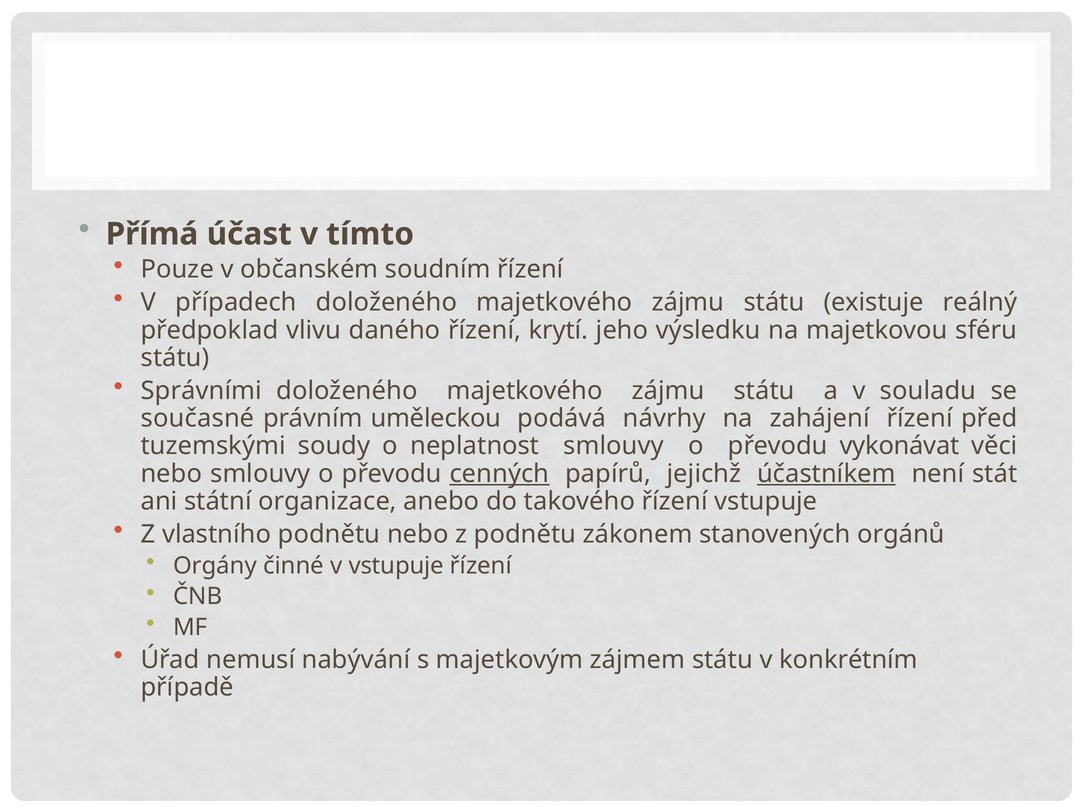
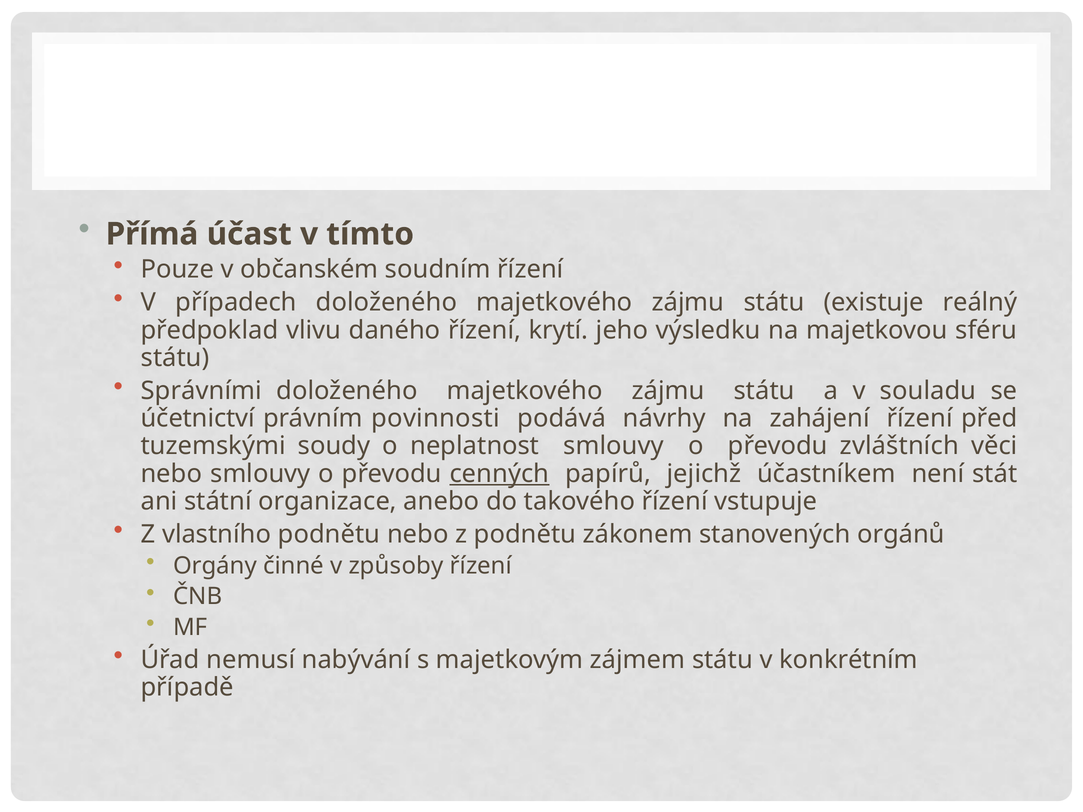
současné: současné -> účetnictví
uměleckou: uměleckou -> povinnosti
vykonávat: vykonávat -> zvláštních
účastníkem underline: present -> none
v vstupuje: vstupuje -> způsoby
